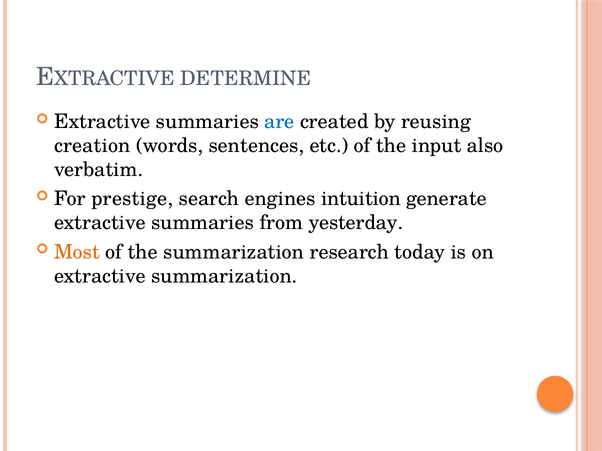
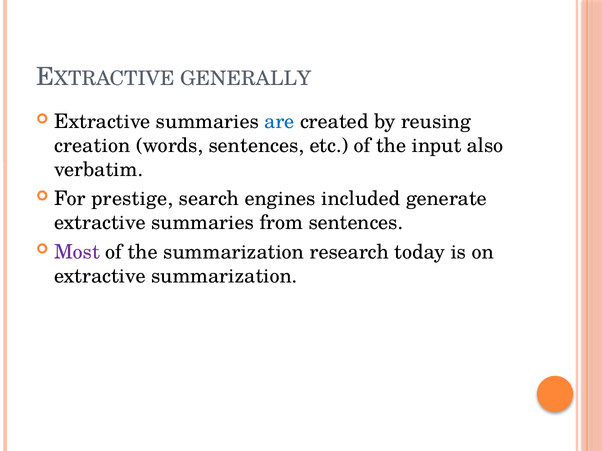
DETERMINE: DETERMINE -> GENERALLY
intuition: intuition -> included
from yesterday: yesterday -> sentences
Most colour: orange -> purple
